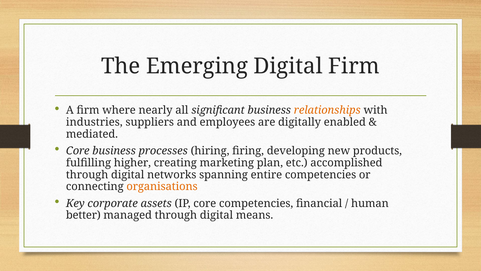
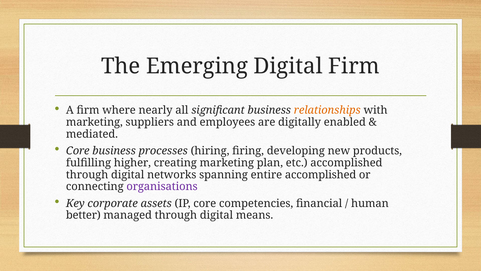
industries at (94, 122): industries -> marketing
entire competencies: competencies -> accomplished
organisations colour: orange -> purple
